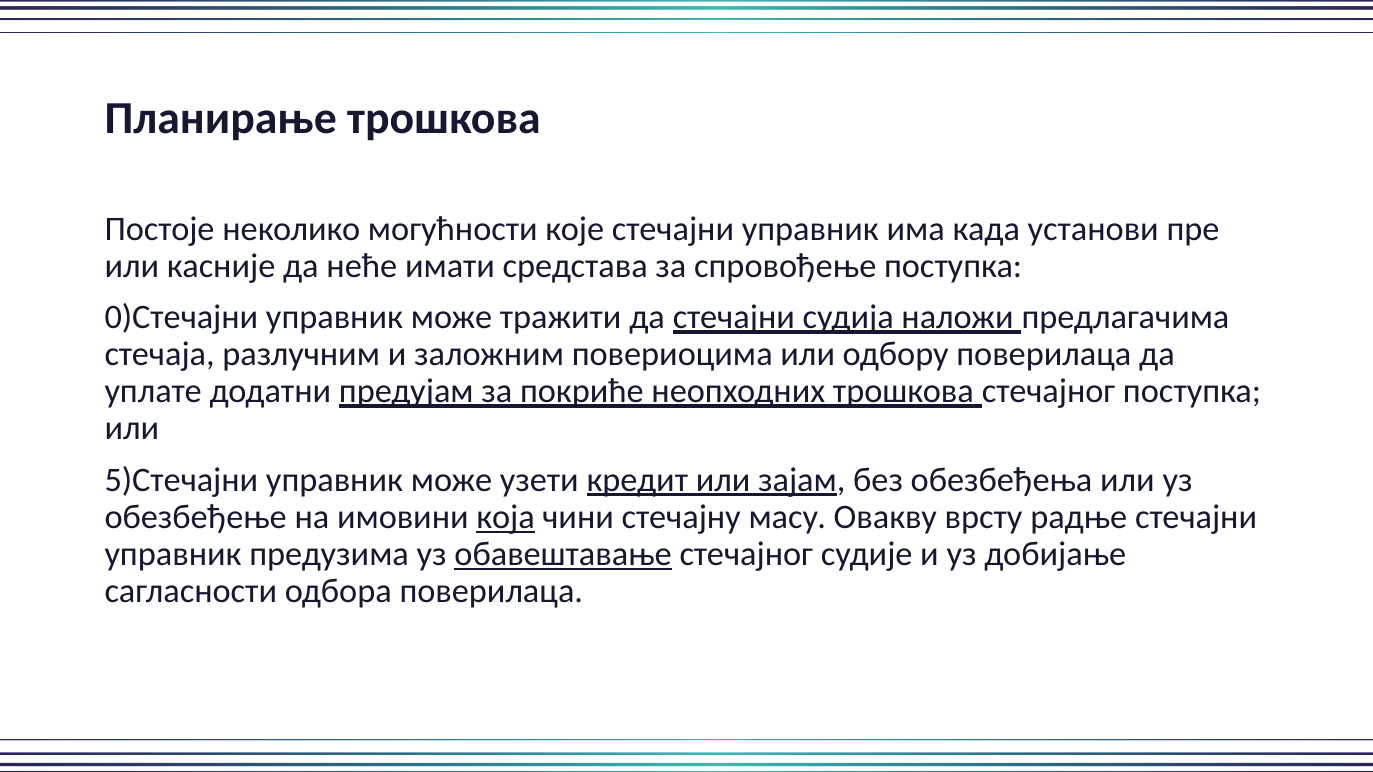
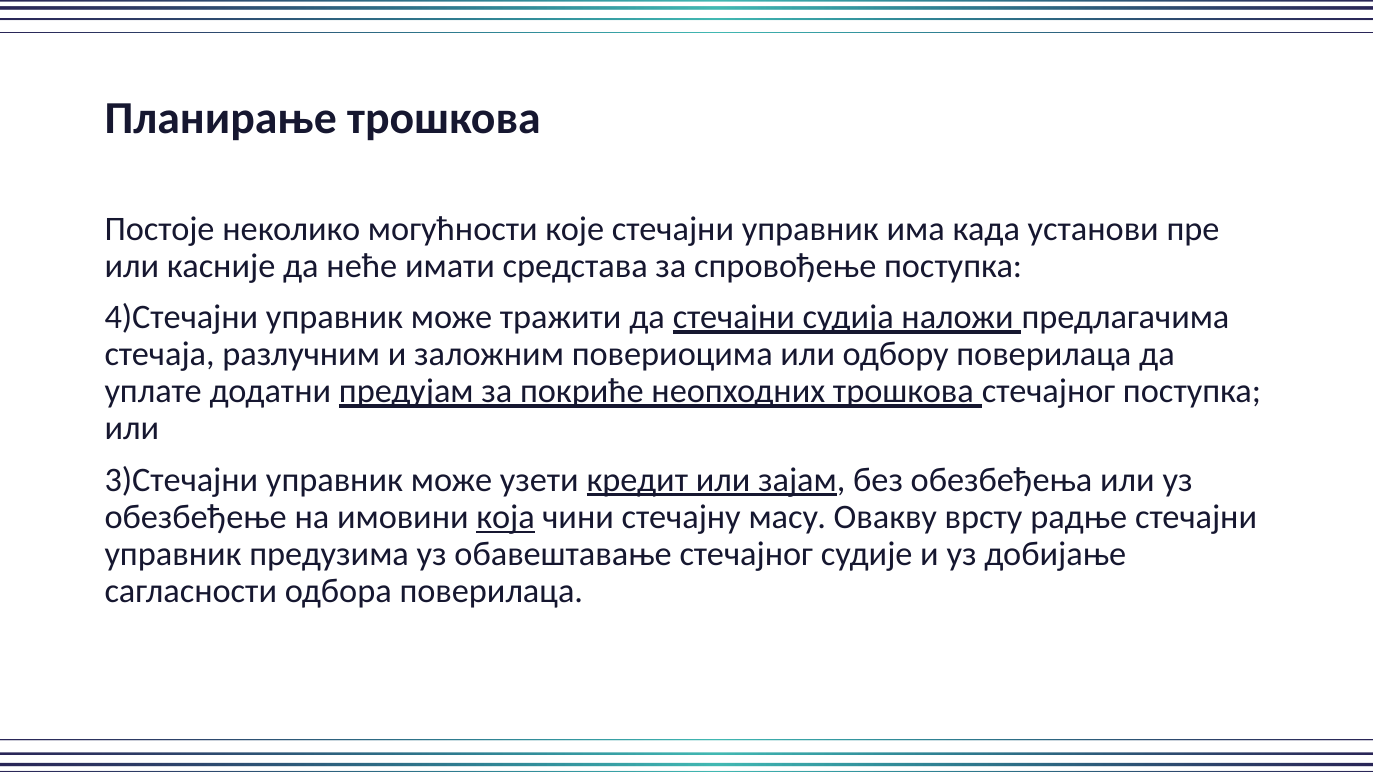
0)Стечајни: 0)Стечајни -> 4)Стечајни
5)Стечајни: 5)Стечајни -> 3)Стечајни
обавештавање underline: present -> none
